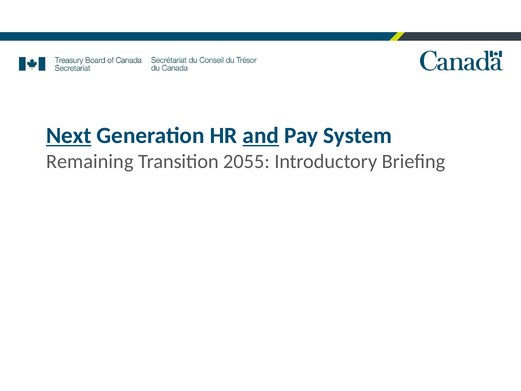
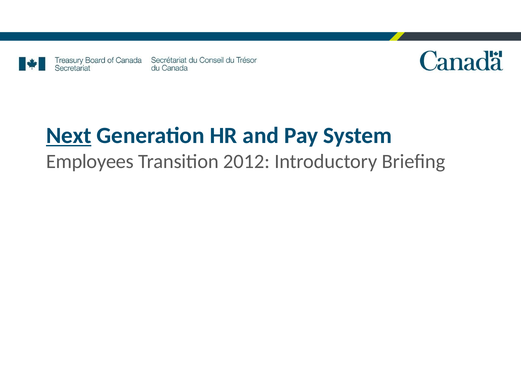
and underline: present -> none
Remaining: Remaining -> Employees
2055: 2055 -> 2012
